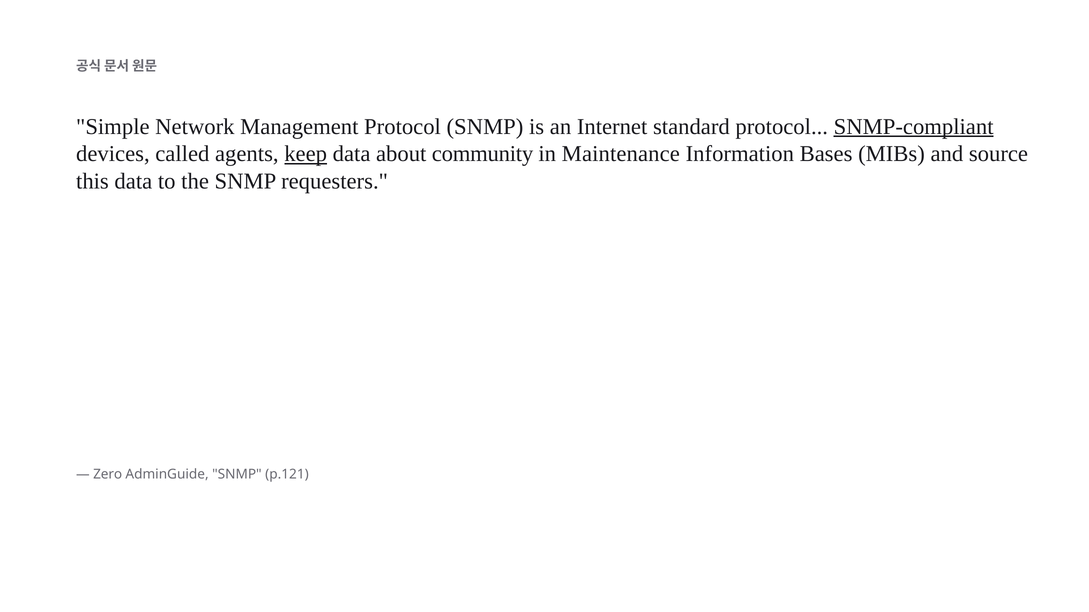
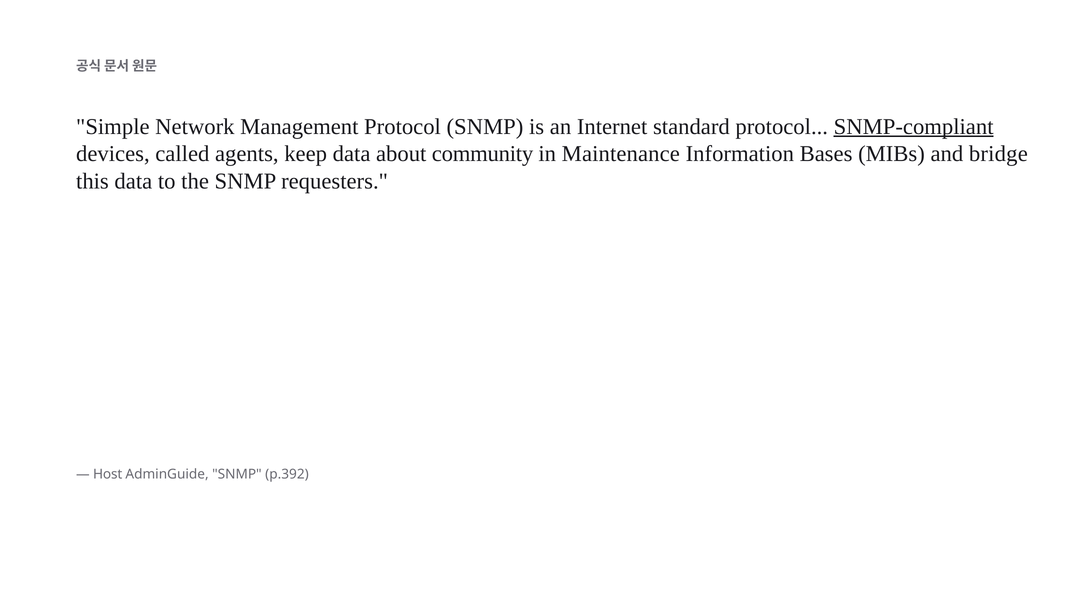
keep underline: present -> none
source: source -> bridge
Zero: Zero -> Host
p.121: p.121 -> p.392
